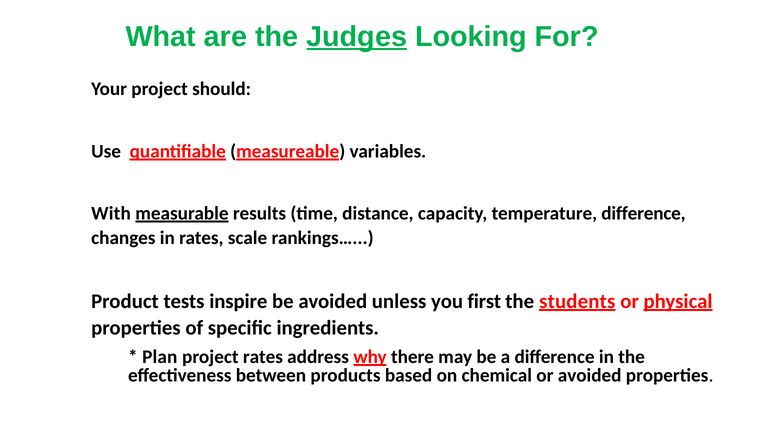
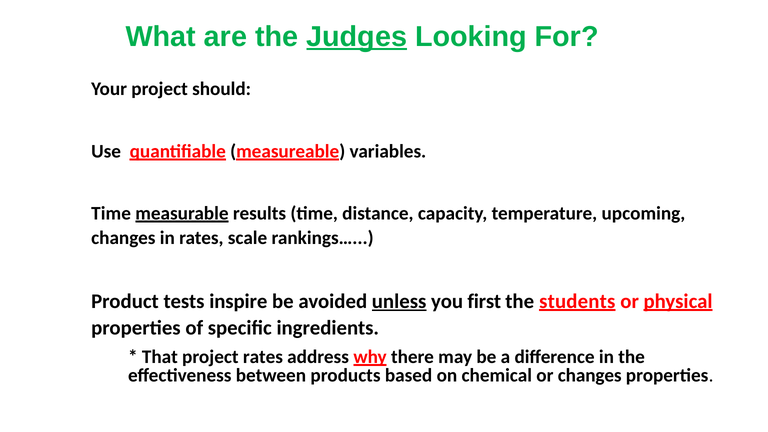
With at (111, 213): With -> Time
temperature difference: difference -> upcoming
unless underline: none -> present
Plan: Plan -> That
or avoided: avoided -> changes
